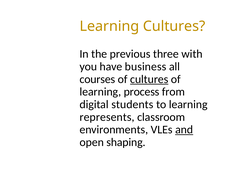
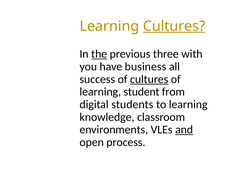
Cultures at (174, 26) underline: none -> present
the underline: none -> present
courses: courses -> success
process: process -> student
represents: represents -> knowledge
shaping: shaping -> process
